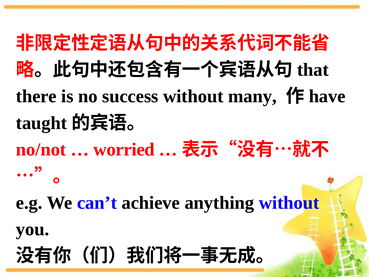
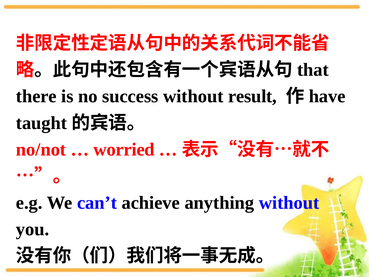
many: many -> result
